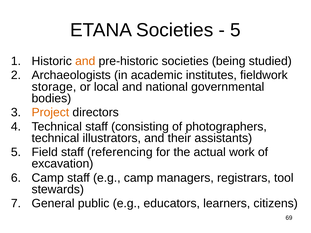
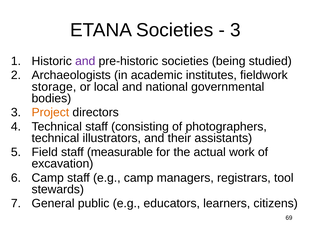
5 at (235, 30): 5 -> 3
and at (85, 61) colour: orange -> purple
referencing: referencing -> measurable
